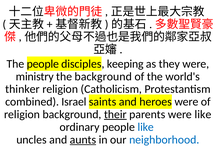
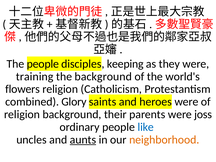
ministry: ministry -> training
thinker: thinker -> flowers
Israel: Israel -> Glory
their underline: present -> none
were like: like -> joss
neighborhood colour: blue -> orange
